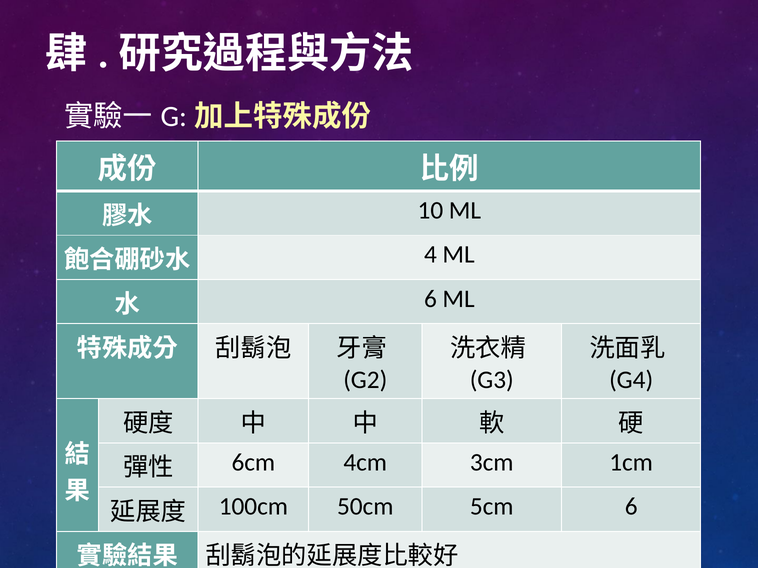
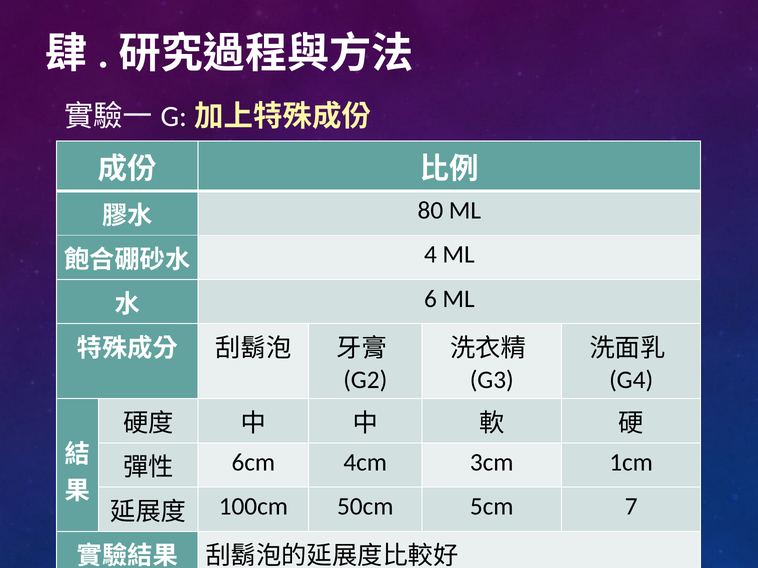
10: 10 -> 80
5cm 6: 6 -> 7
